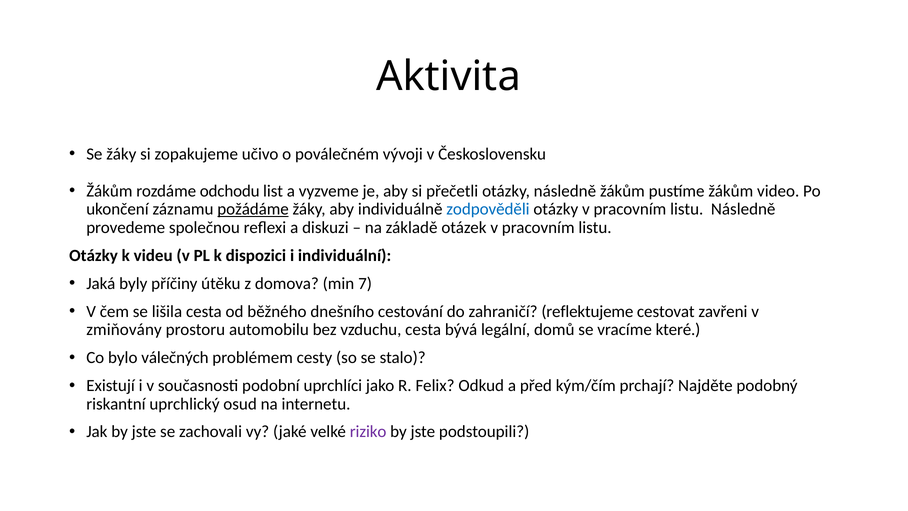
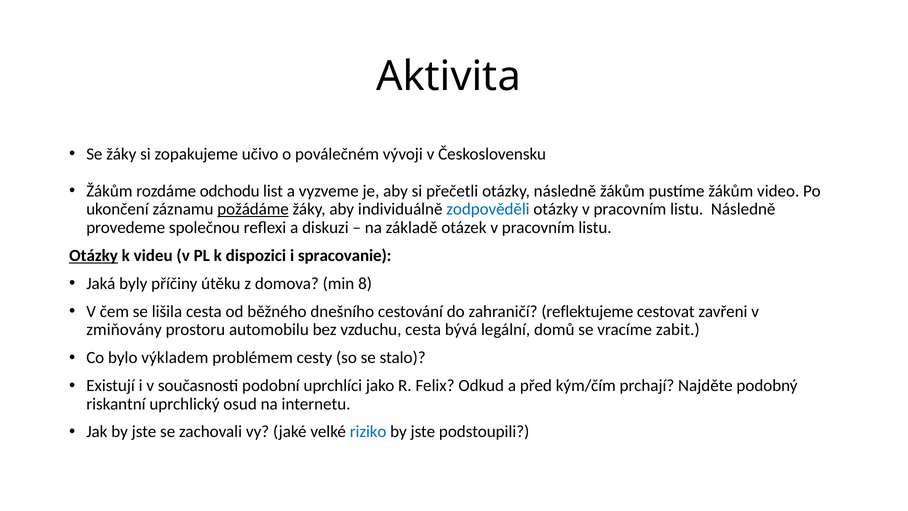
Otázky at (94, 256) underline: none -> present
individuální: individuální -> spracovanie
7: 7 -> 8
které: které -> zabit
válečných: válečných -> výkladem
riziko colour: purple -> blue
